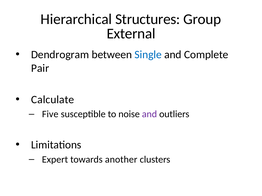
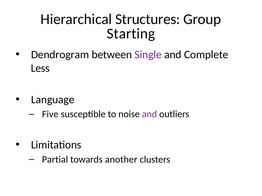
External: External -> Starting
Single colour: blue -> purple
Pair: Pair -> Less
Calculate: Calculate -> Language
Expert: Expert -> Partial
